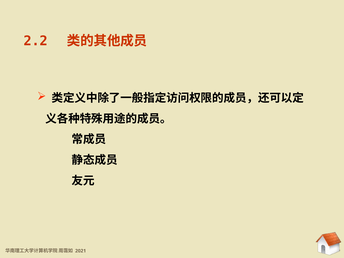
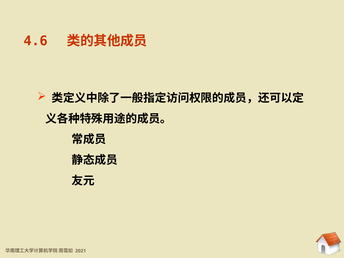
2.2: 2.2 -> 4.6
